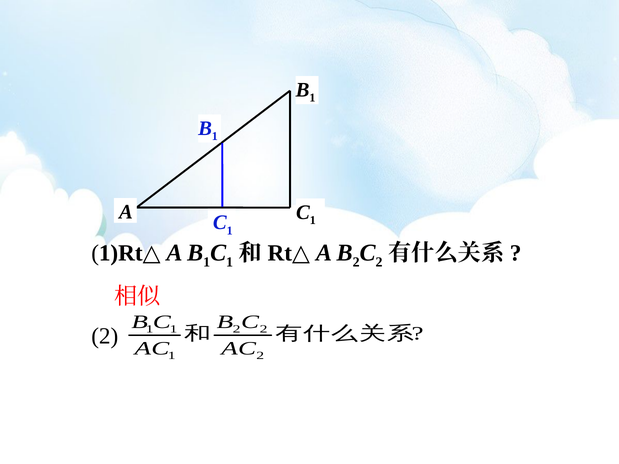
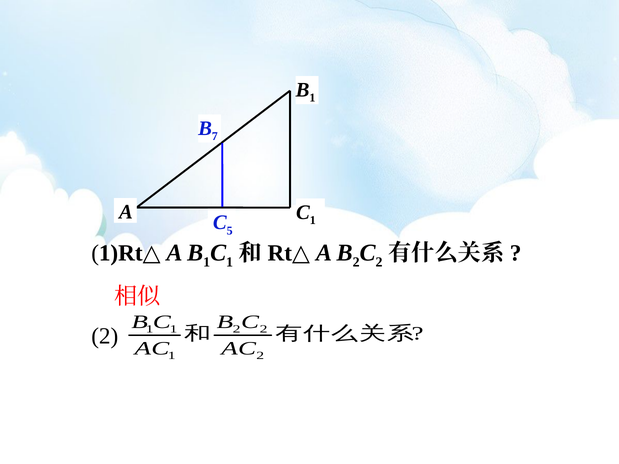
1 at (215, 136): 1 -> 7
1 at (230, 231): 1 -> 5
